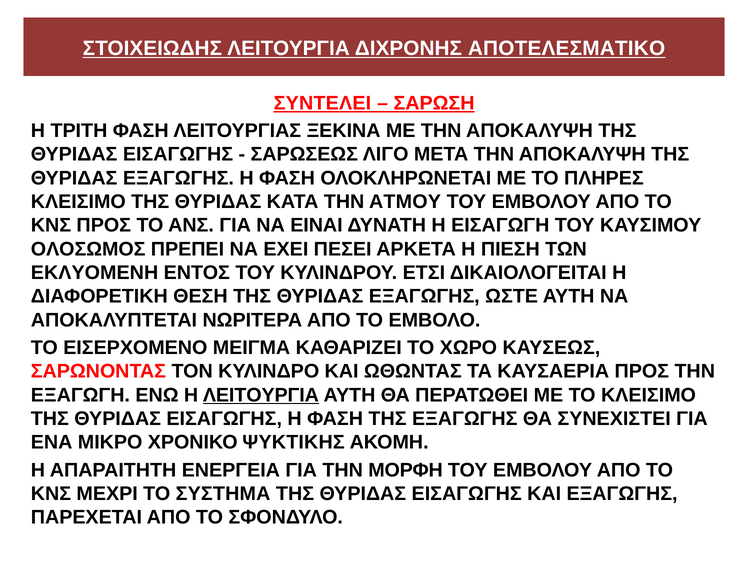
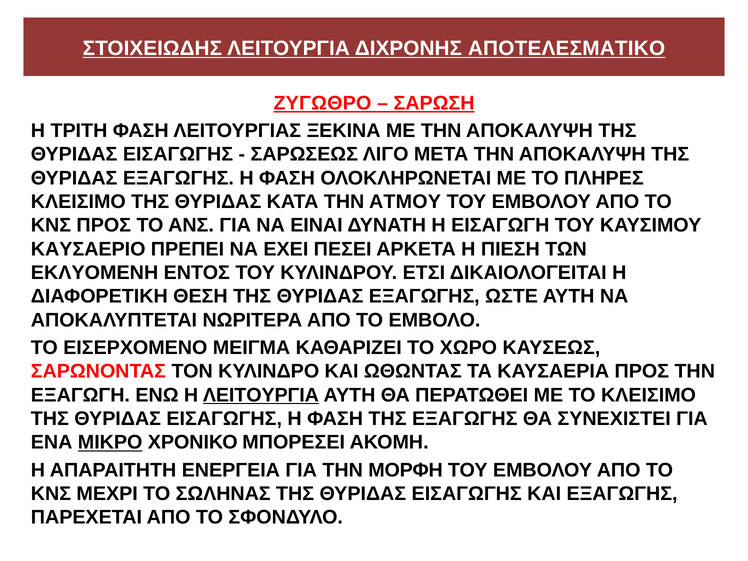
ΣΥΝΤΕΛΕΙ: ΣΥΝΤΕΛΕΙ -> ΖΥΓΩΘΡΟ
ΟΛΟΣΩΜΟΣ: ΟΛΟΣΩΜΟΣ -> ΚΑΥΣΑΕΡΙΟ
ΜΙΚΡΟ underline: none -> present
ΨΥΚΤΙΚΗΣ: ΨΥΚΤΙΚΗΣ -> ΜΠΟΡΕΣΕΙ
ΣΥΣΤΗΜΑ: ΣΥΣΤΗΜΑ -> ΣΩΛΗΝΑΣ
